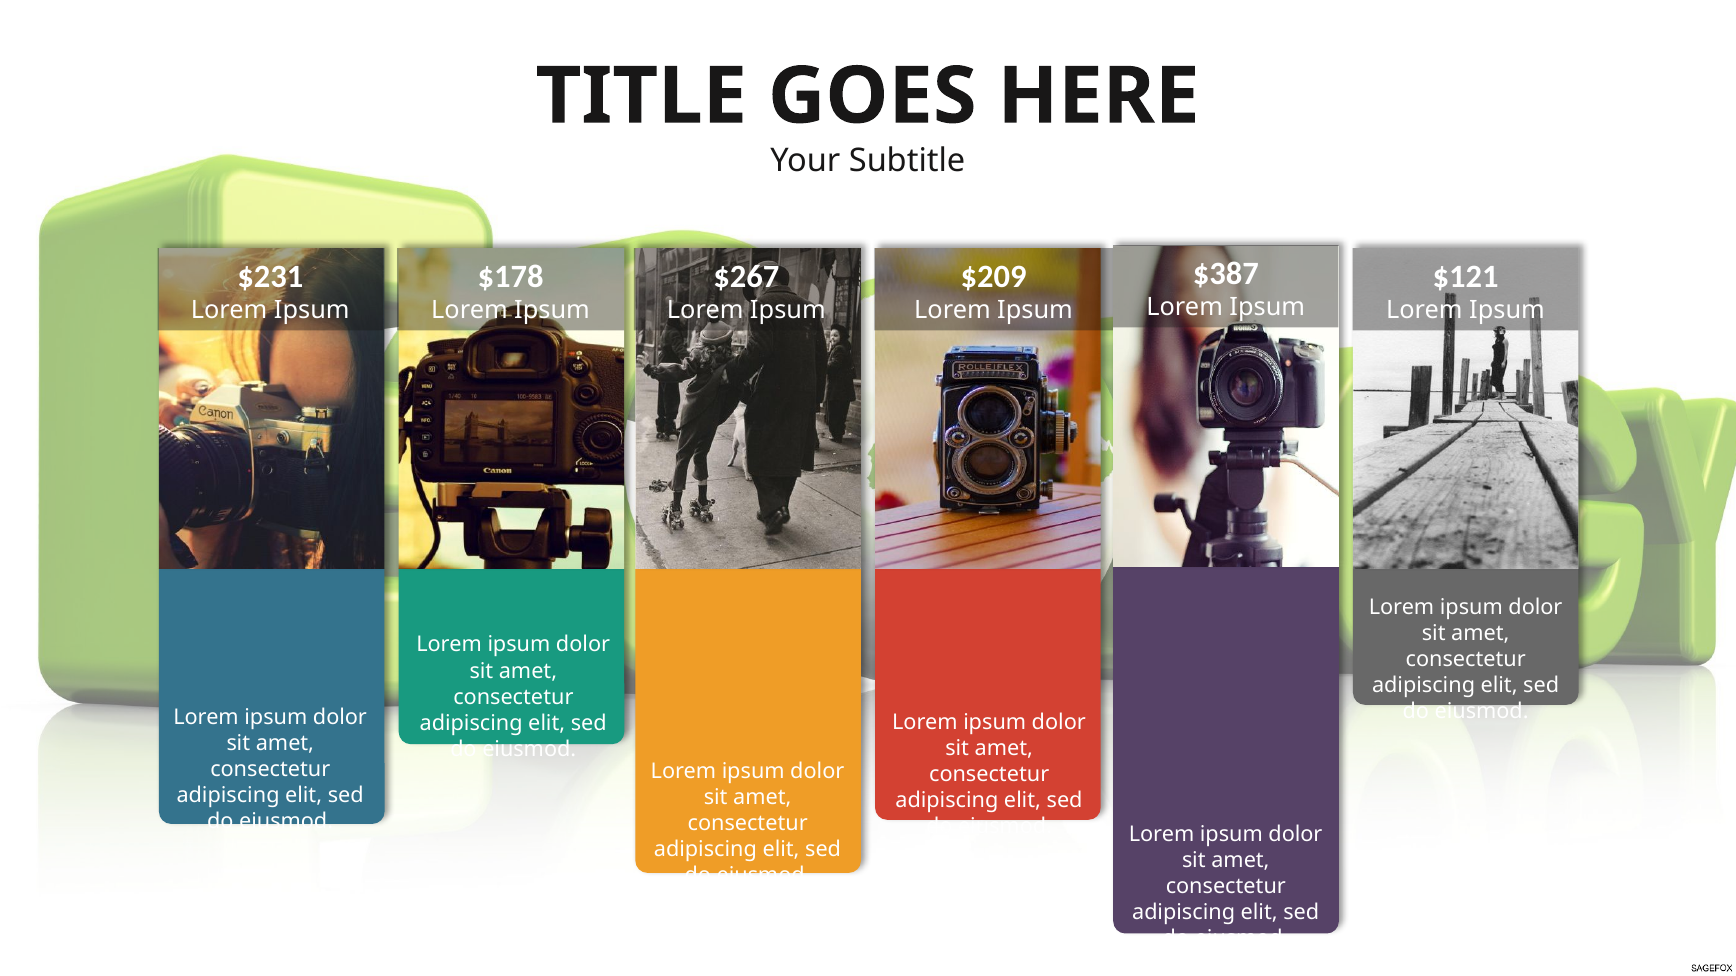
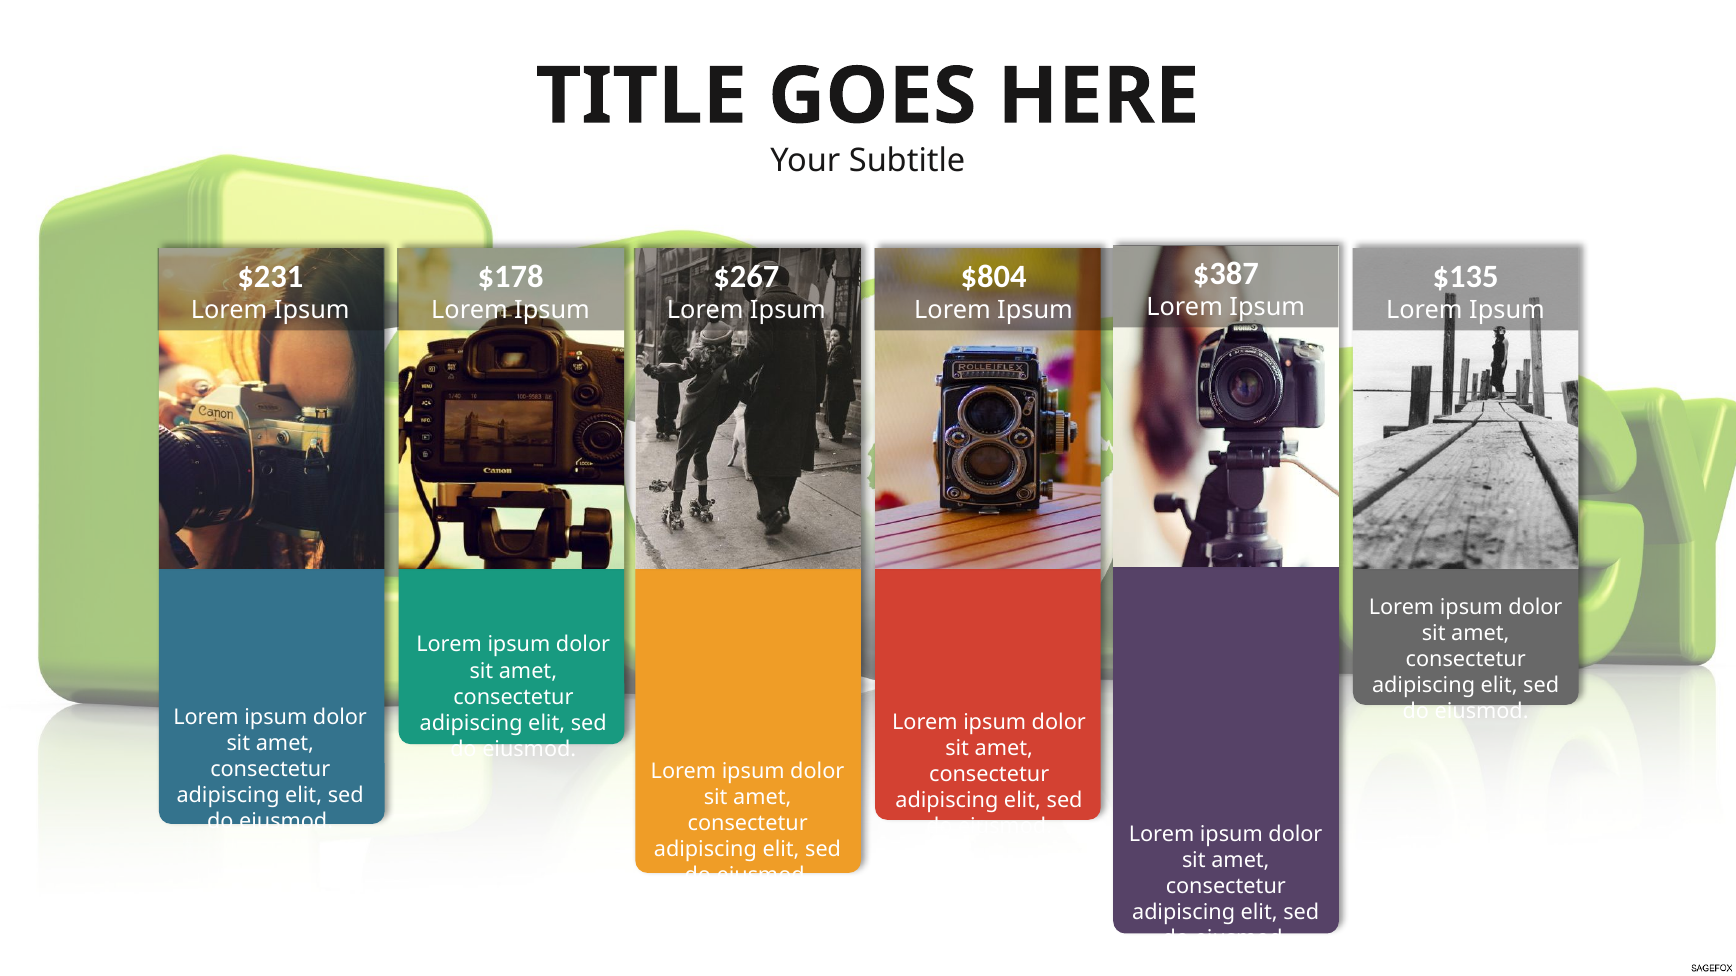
$209: $209 -> $804
$121: $121 -> $135
